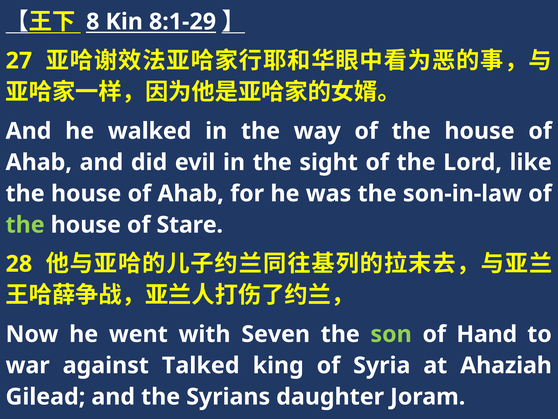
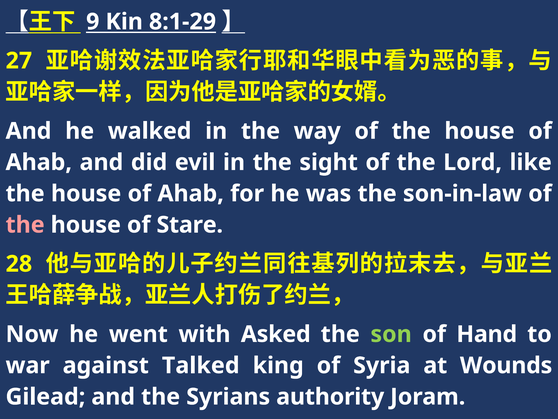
8: 8 -> 9
the at (25, 225) colour: light green -> pink
Seven: Seven -> Asked
Ahaziah: Ahaziah -> Wounds
daughter: daughter -> authority
